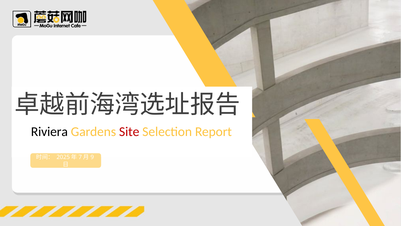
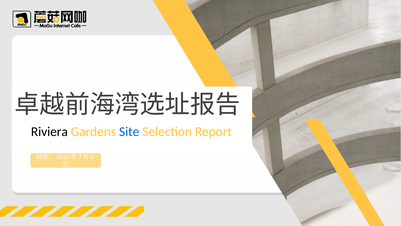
Site colour: red -> blue
